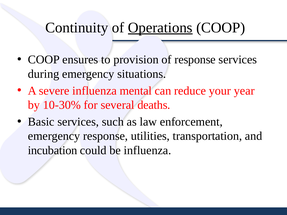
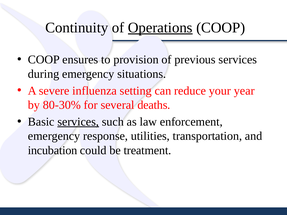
of response: response -> previous
mental: mental -> setting
10-30%: 10-30% -> 80-30%
services at (78, 122) underline: none -> present
be influenza: influenza -> treatment
